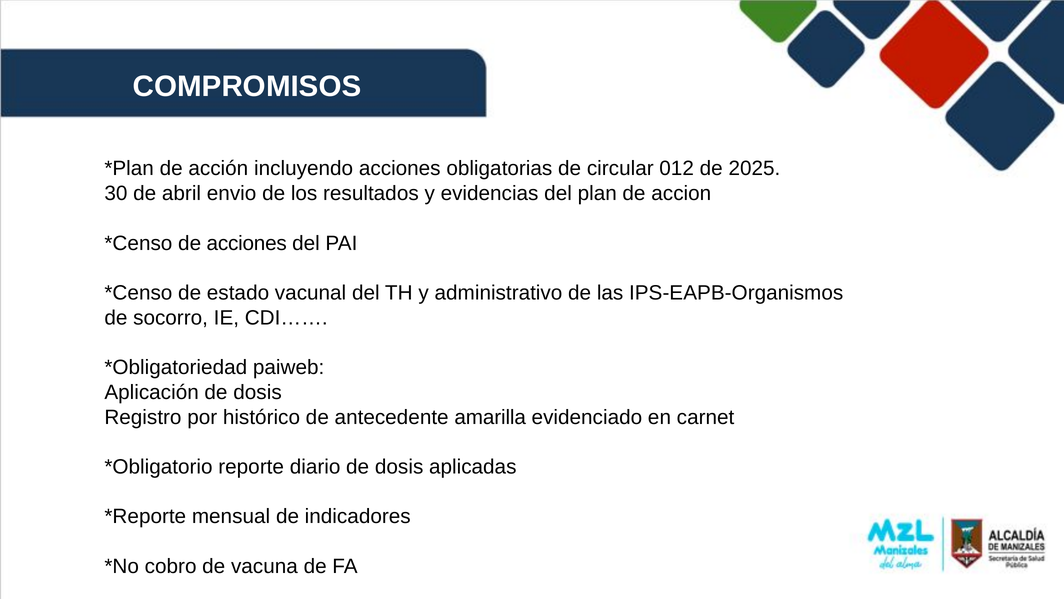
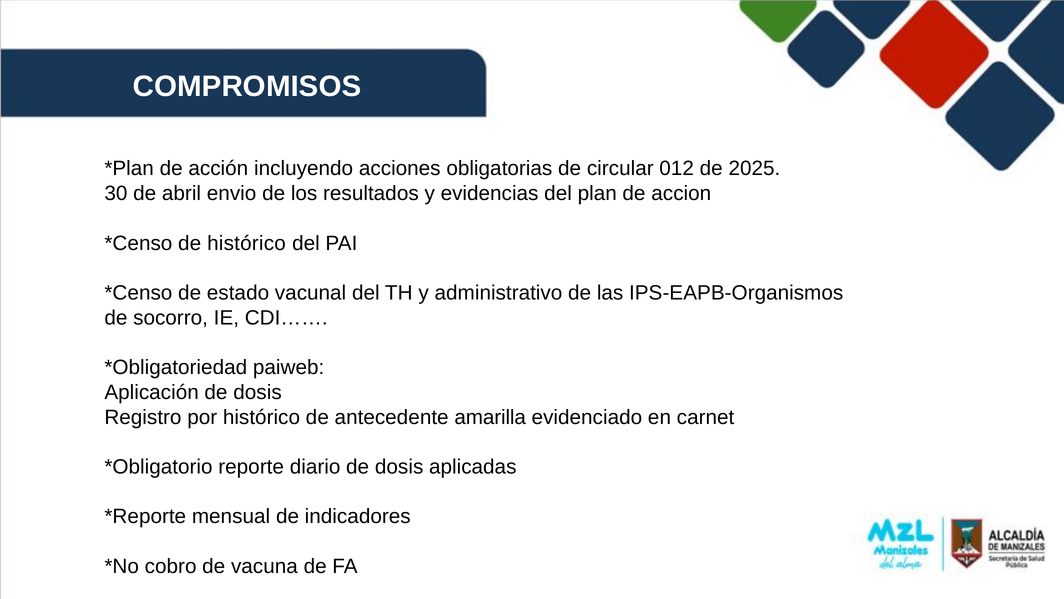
de acciones: acciones -> histórico
